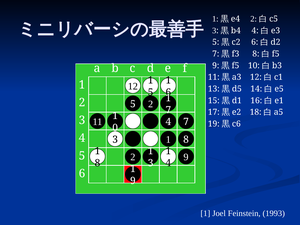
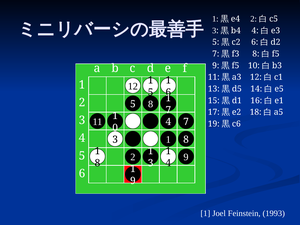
5 2: 2 -> 8
